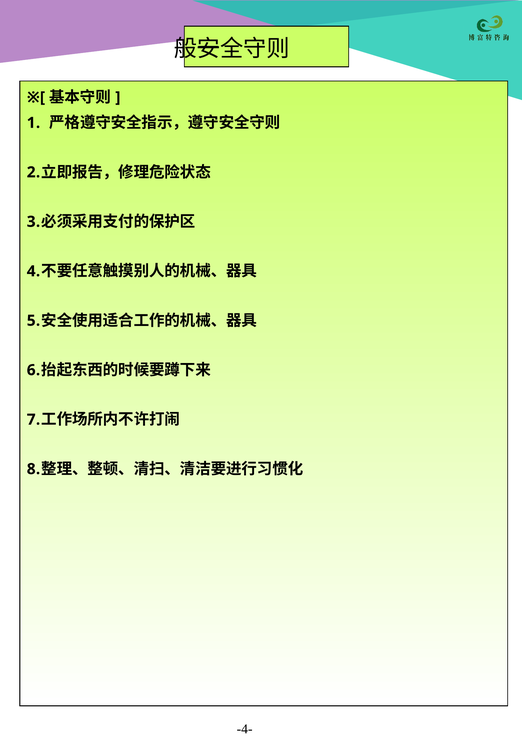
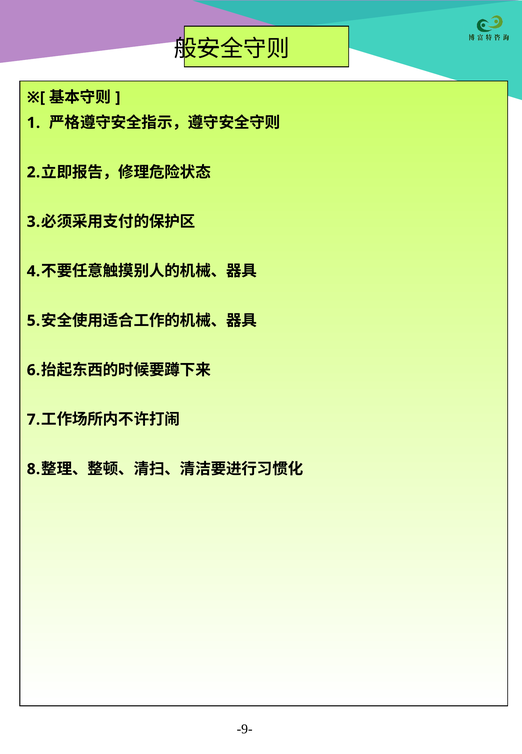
-4-: -4- -> -9-
